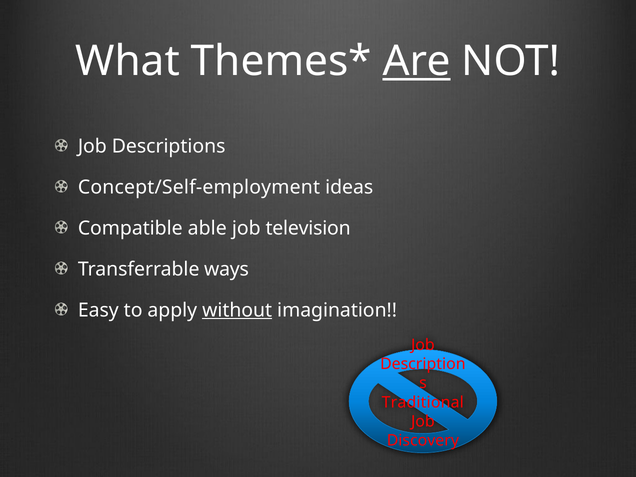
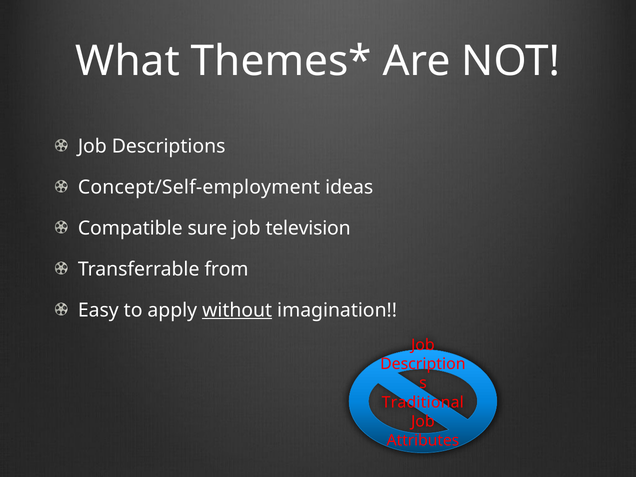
Are underline: present -> none
able: able -> sure
ways: ways -> from
Discovery: Discovery -> Attributes
